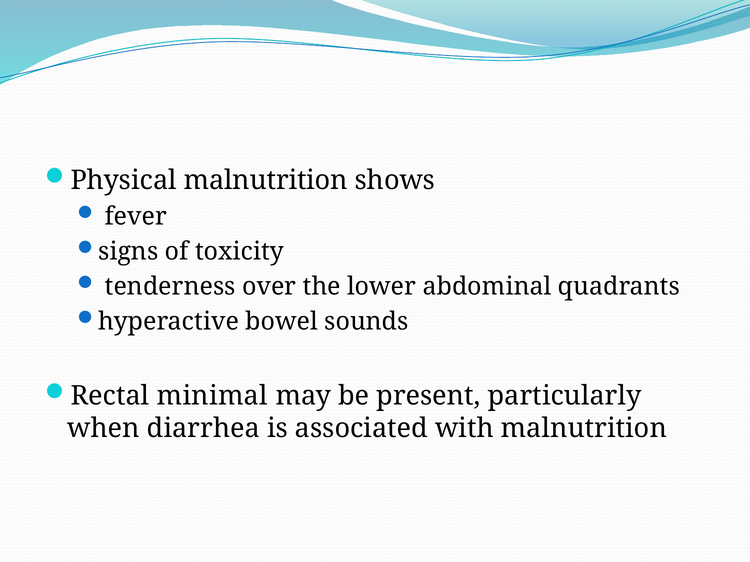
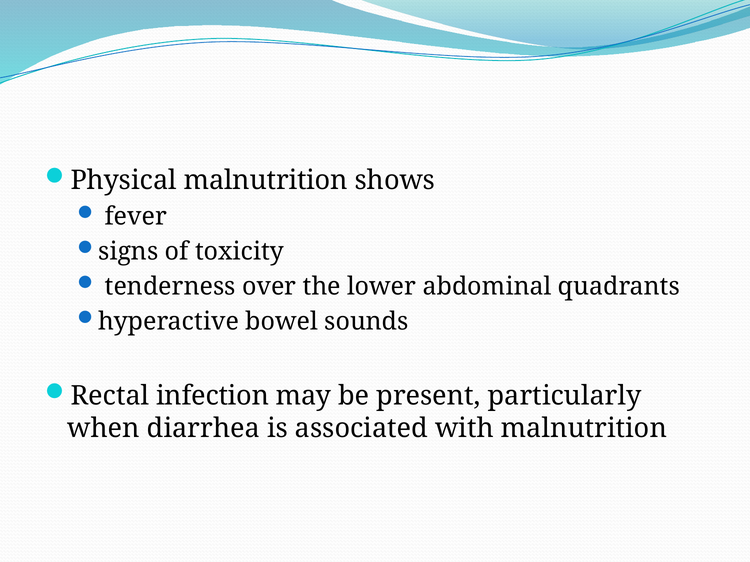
minimal: minimal -> infection
